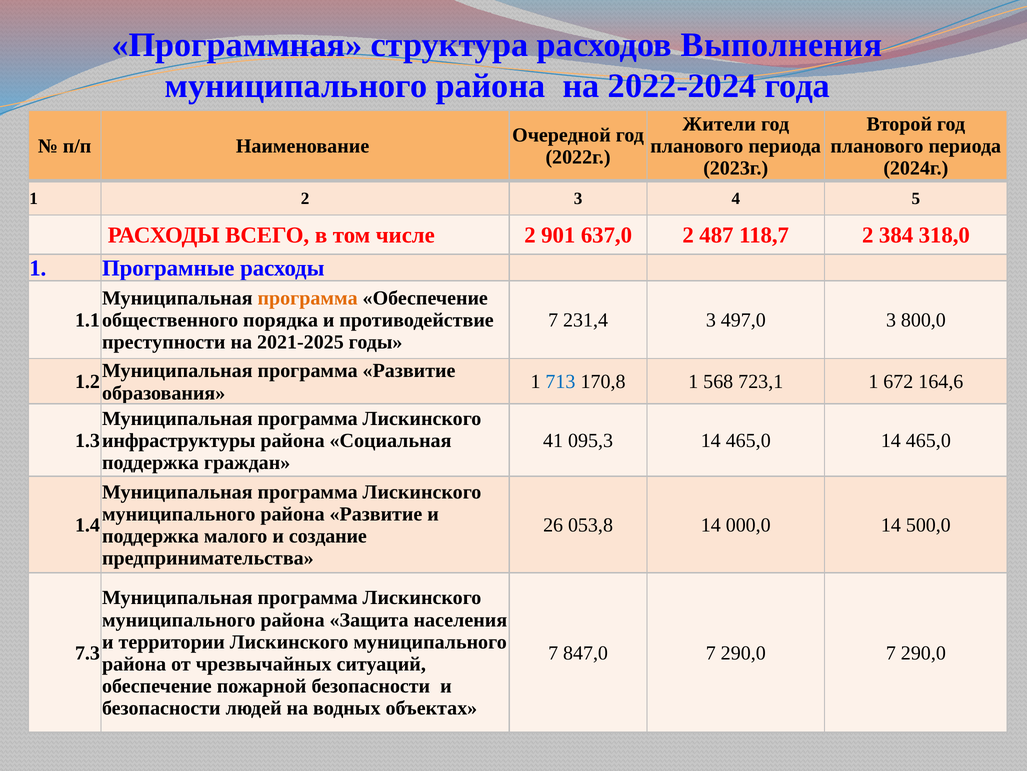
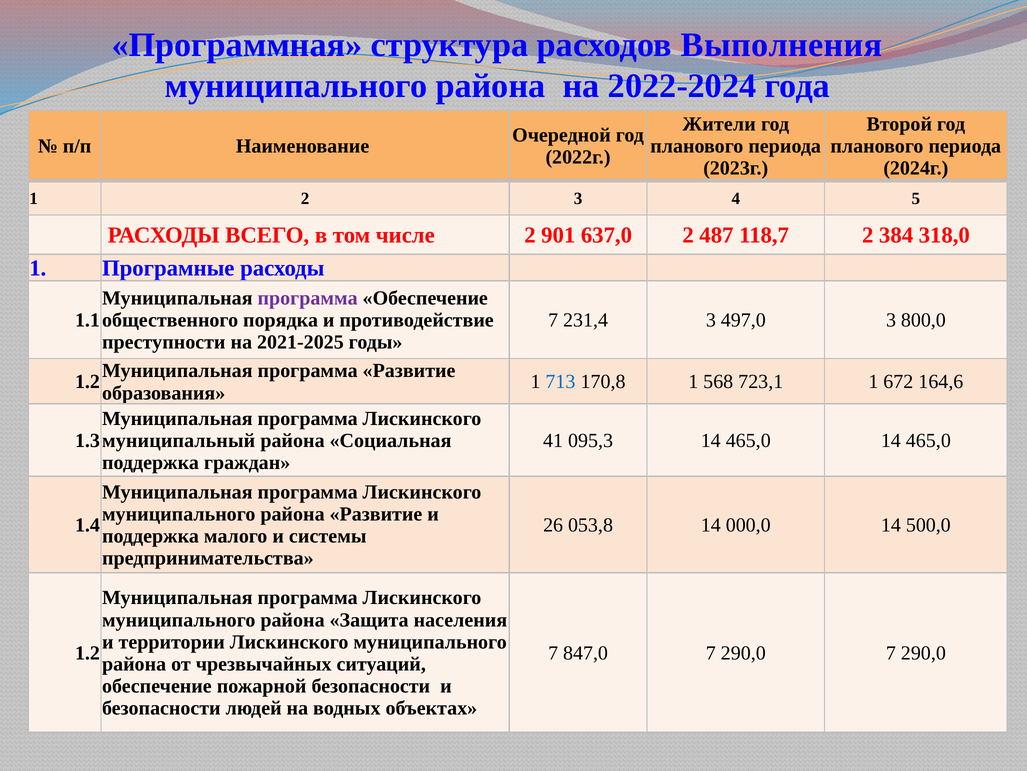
программа at (308, 298) colour: orange -> purple
инфраструктуры: инфраструктуры -> муниципальный
создание: создание -> системы
7.3 at (87, 652): 7.3 -> 1.2
